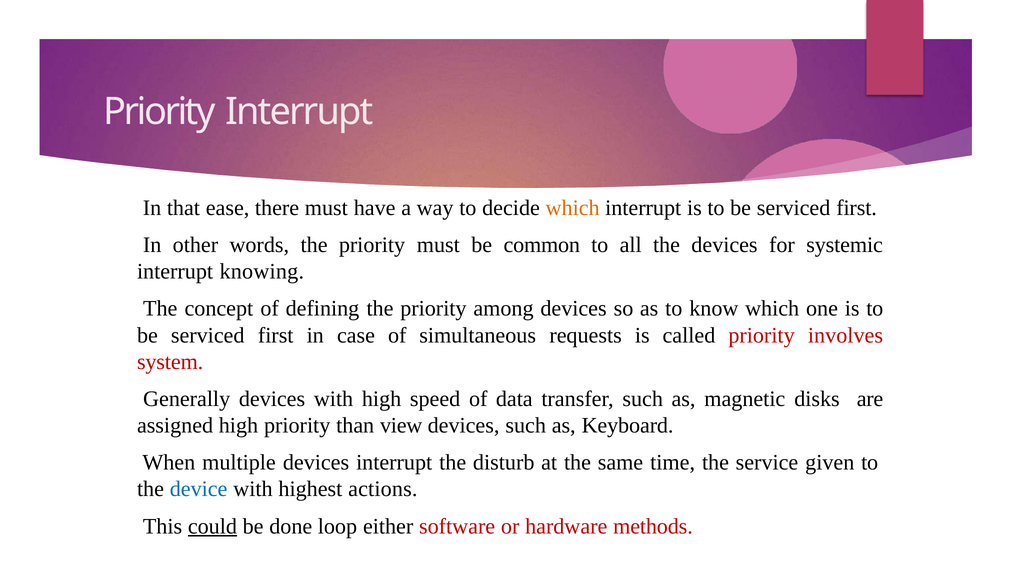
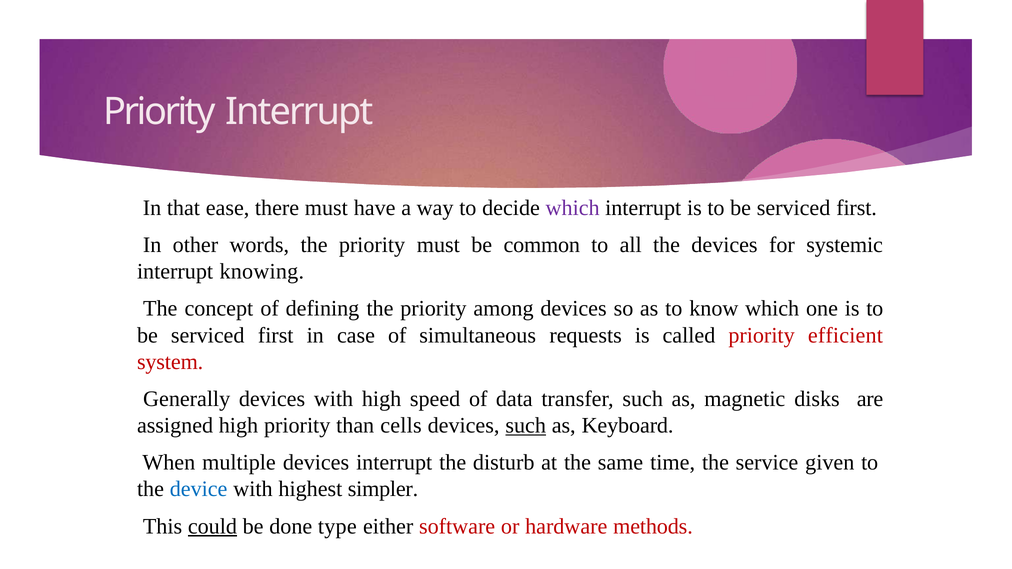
which at (573, 208) colour: orange -> purple
involves: involves -> efficient
view: view -> cells
such at (526, 426) underline: none -> present
actions: actions -> simpler
loop: loop -> type
